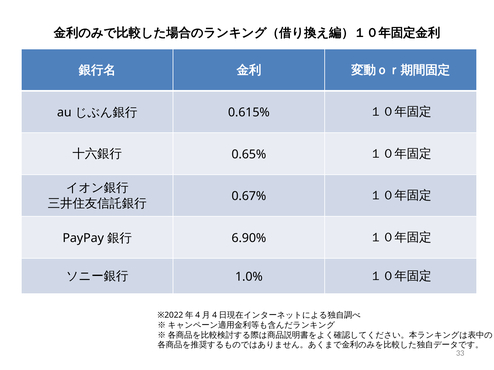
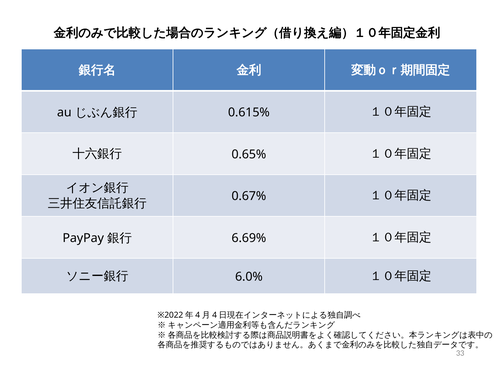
6.90%: 6.90% -> 6.69%
1.0%: 1.0% -> 6.0%
